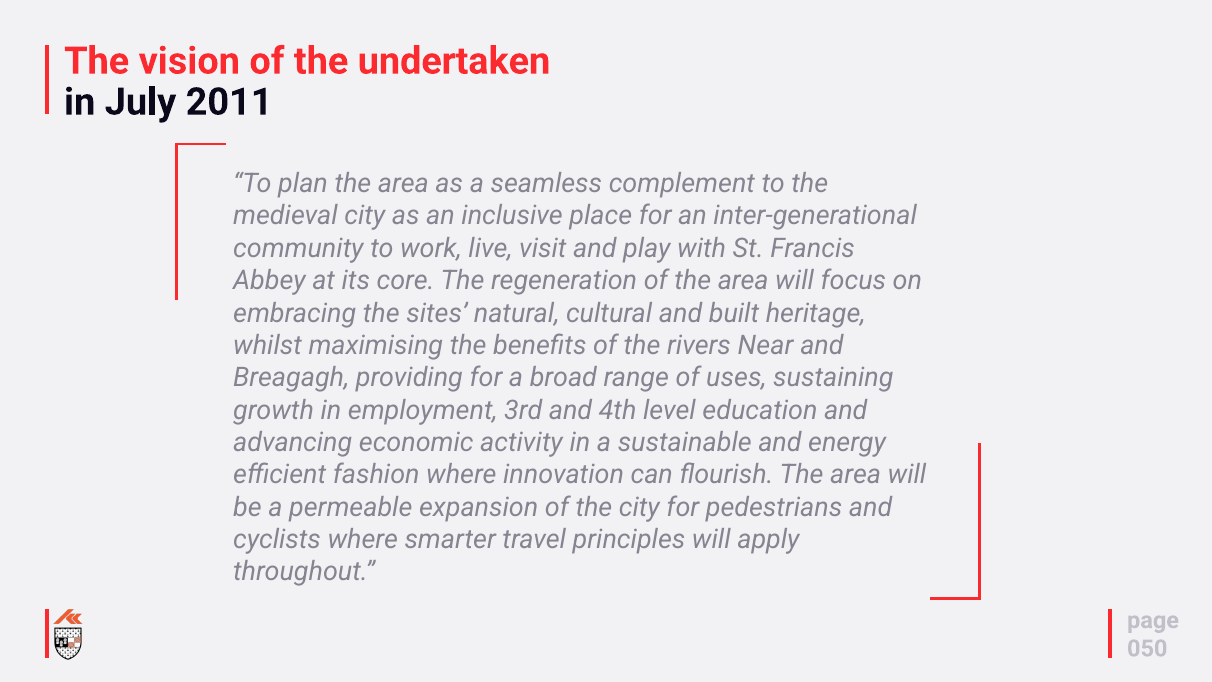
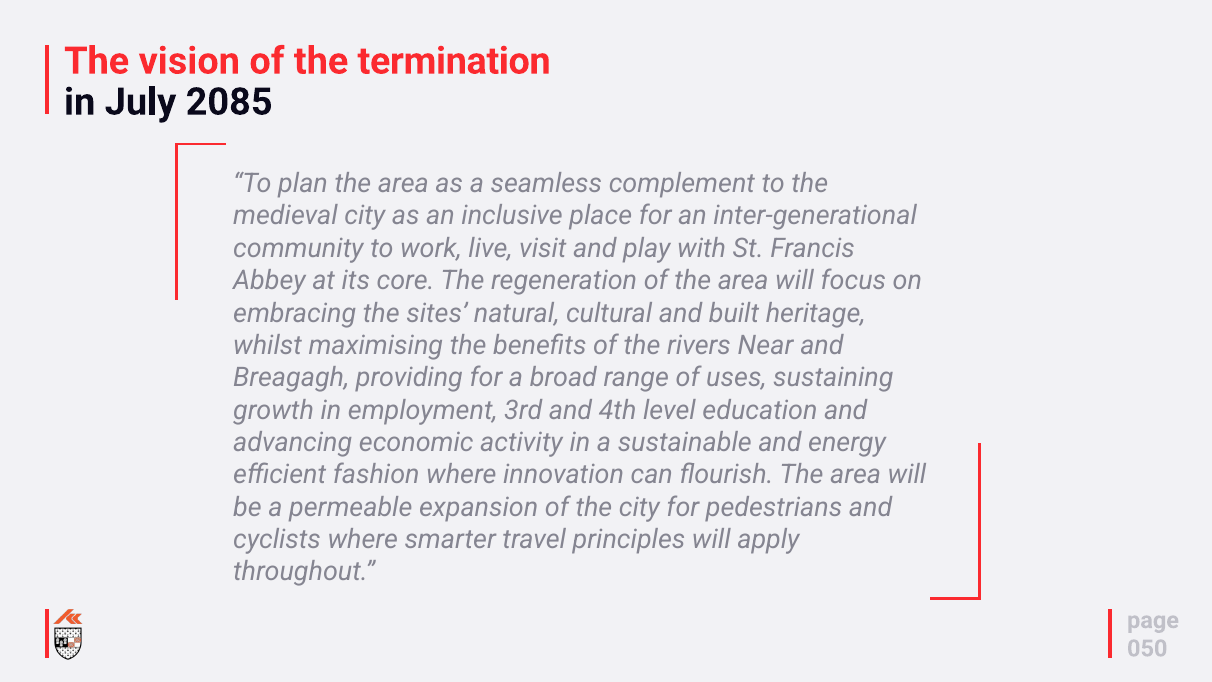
undertaken: undertaken -> termination
2011: 2011 -> 2085
